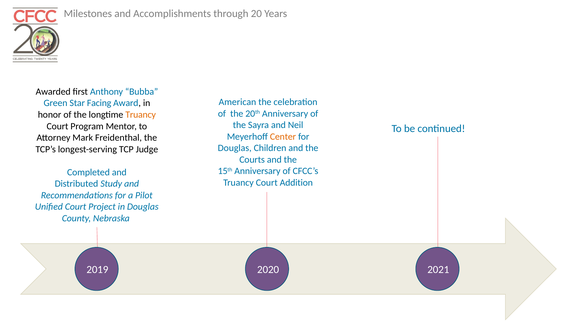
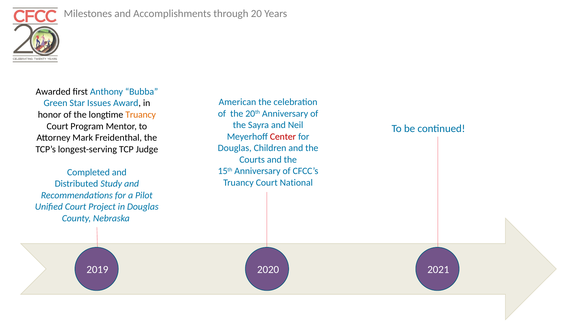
Facing: Facing -> Issues
Center colour: orange -> red
Addition: Addition -> National
